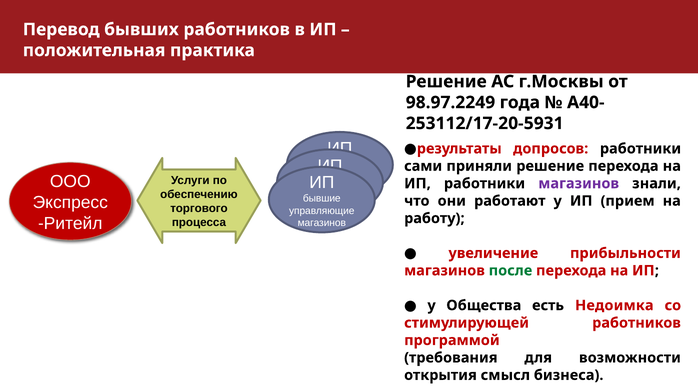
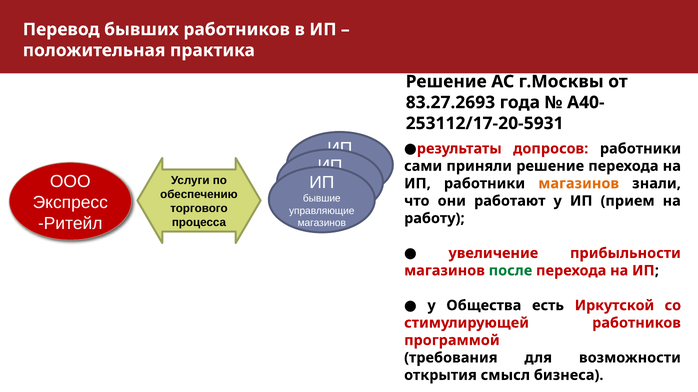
98.97.2249: 98.97.2249 -> 83.27.2693
магазинов at (579, 184) colour: purple -> orange
Недоимка: Недоимка -> Иркутской
